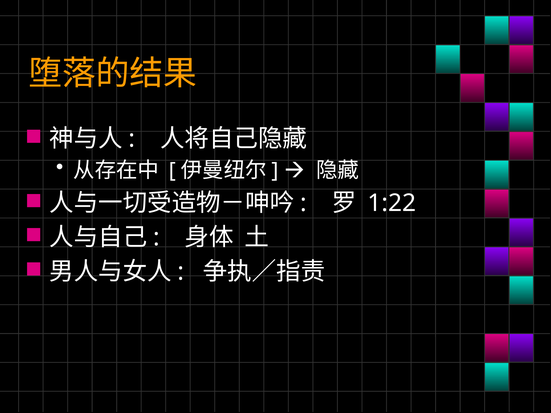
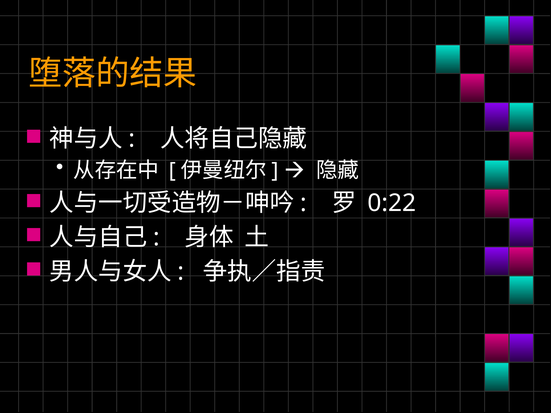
1:22: 1:22 -> 0:22
